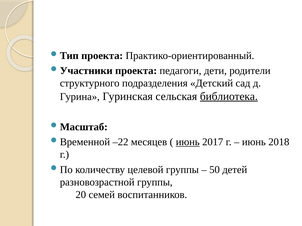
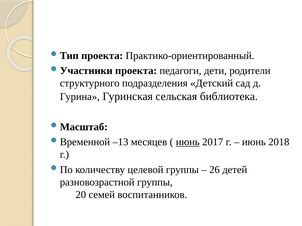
библиотека underline: present -> none
–22: –22 -> –13
50: 50 -> 26
